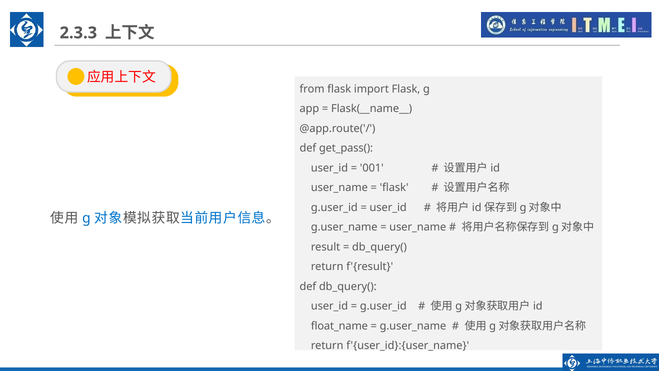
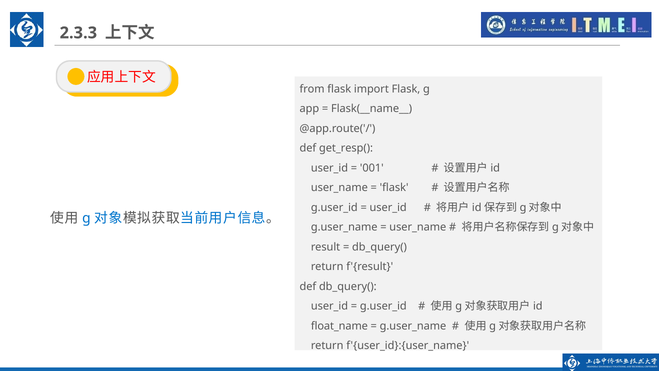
get_pass(: get_pass( -> get_resp(
